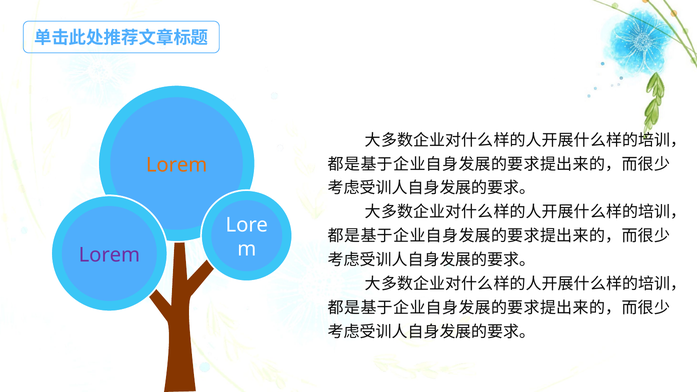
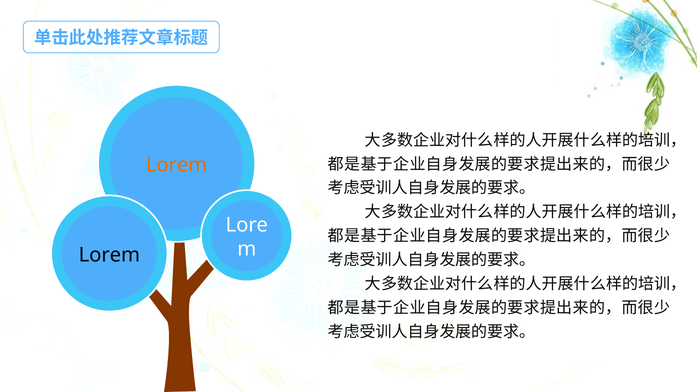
Lorem at (109, 255) colour: purple -> black
